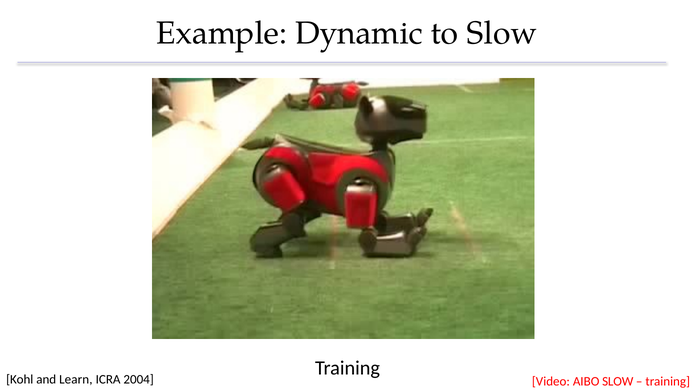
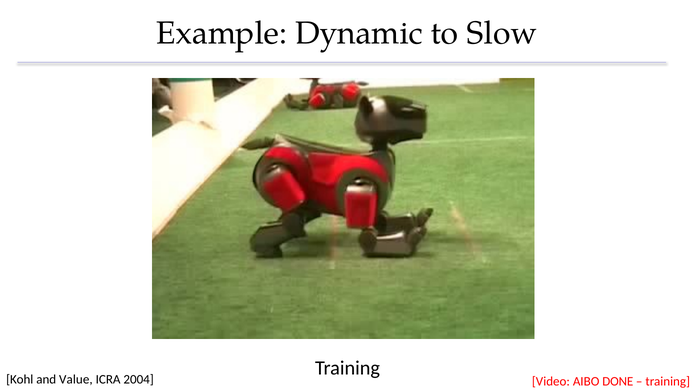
Learn: Learn -> Value
AIBO SLOW: SLOW -> DONE
